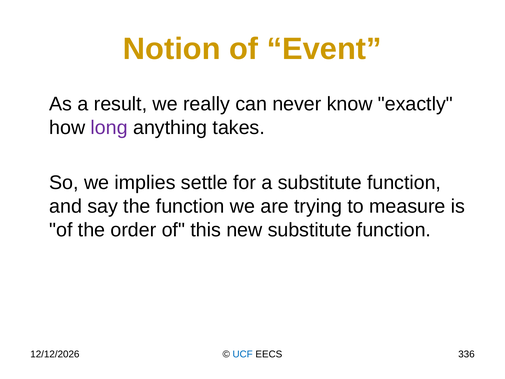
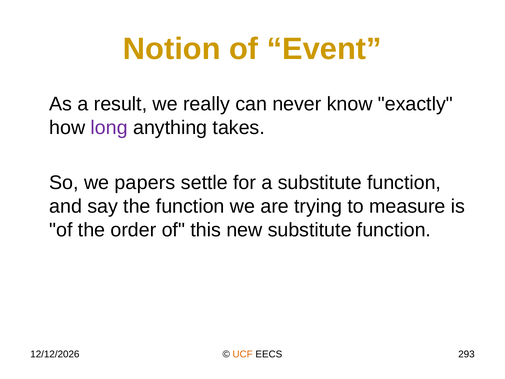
implies: implies -> papers
UCF colour: blue -> orange
336: 336 -> 293
